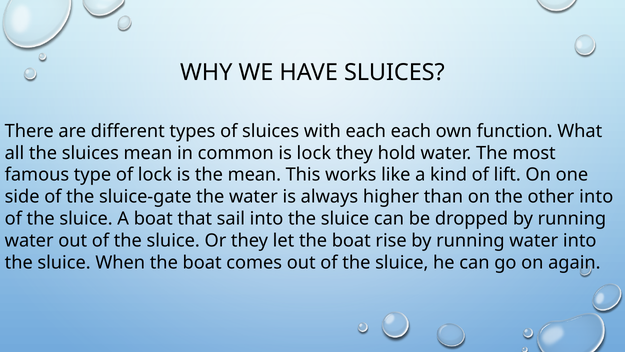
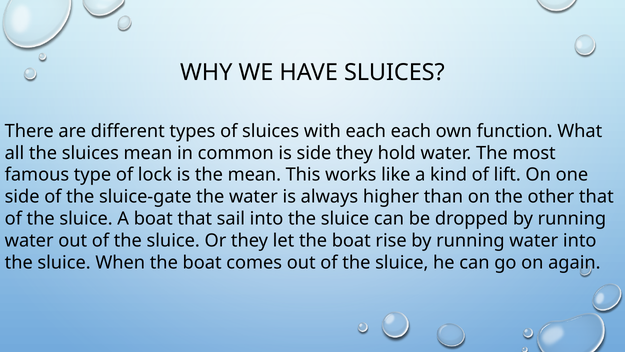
is lock: lock -> side
other into: into -> that
